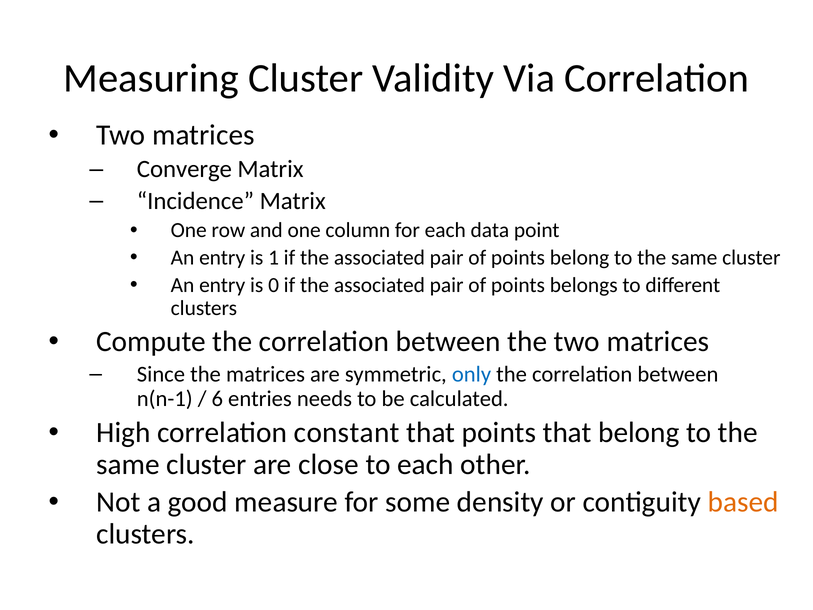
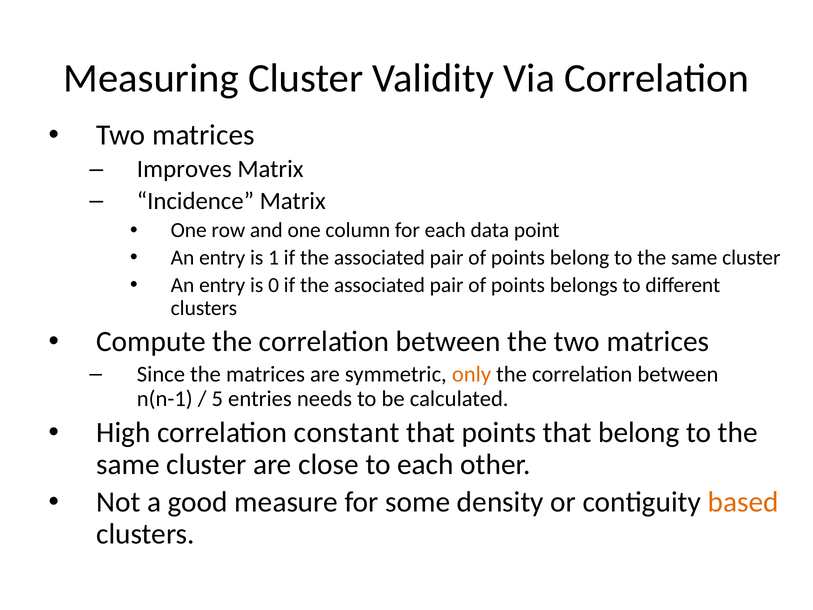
Converge: Converge -> Improves
only colour: blue -> orange
6: 6 -> 5
